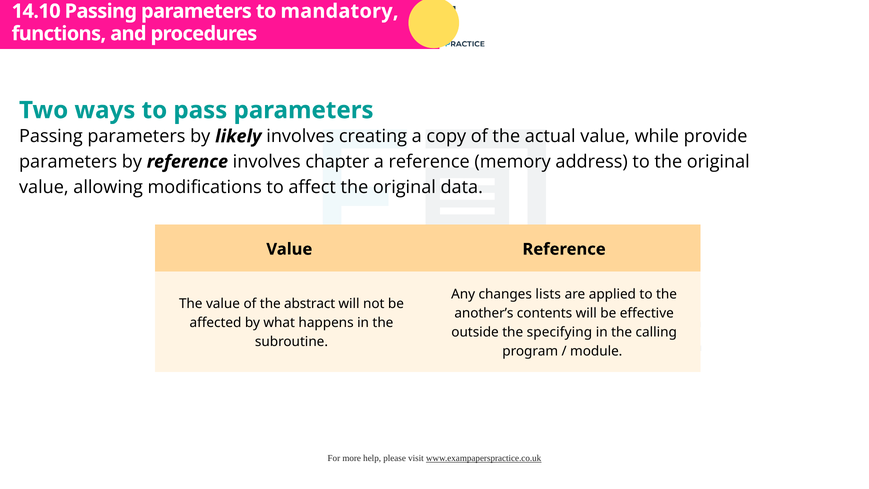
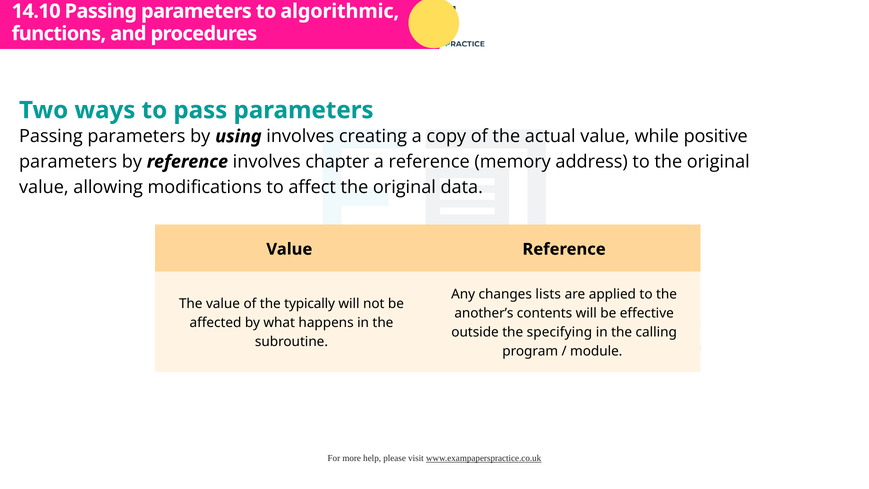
mandatory: mandatory -> algorithmic
likely: likely -> using
provide: provide -> positive
abstract: abstract -> typically
